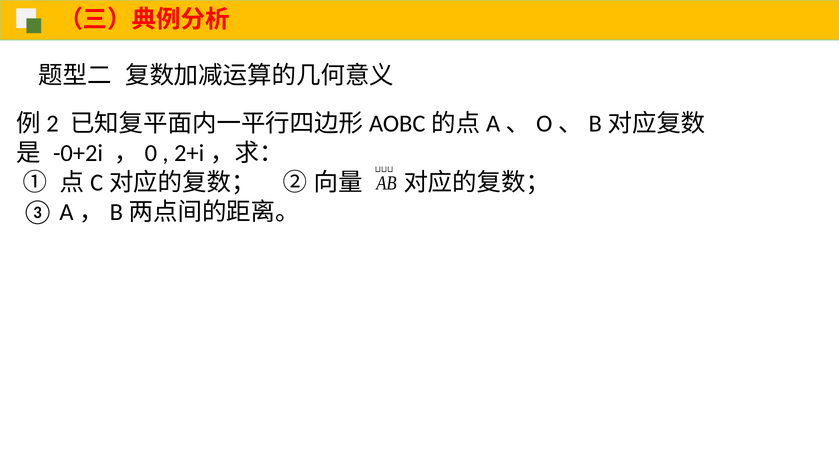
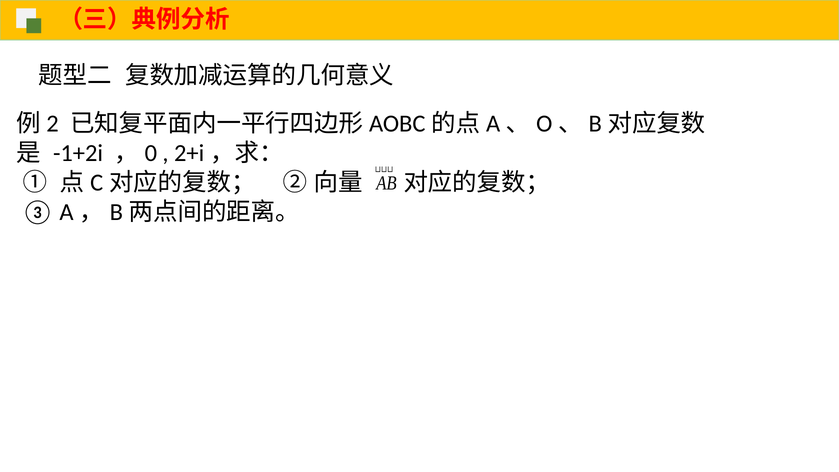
-0+2i: -0+2i -> -1+2i
